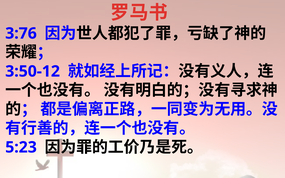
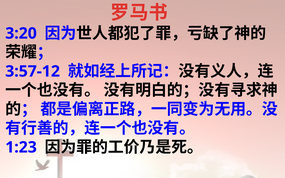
3:76: 3:76 -> 3:20
3:50-12: 3:50-12 -> 3:57-12
5:23: 5:23 -> 1:23
